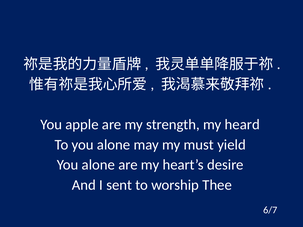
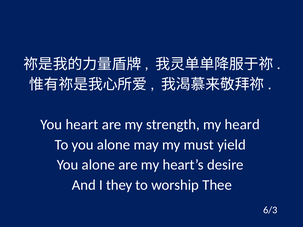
apple: apple -> heart
sent: sent -> they
6/7: 6/7 -> 6/3
